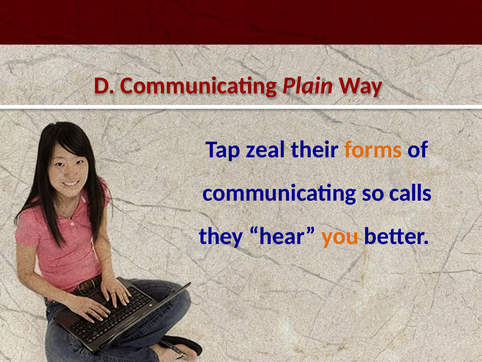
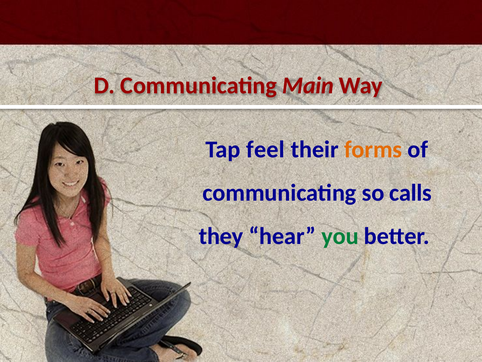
Plain: Plain -> Main
zeal: zeal -> feel
you colour: orange -> green
